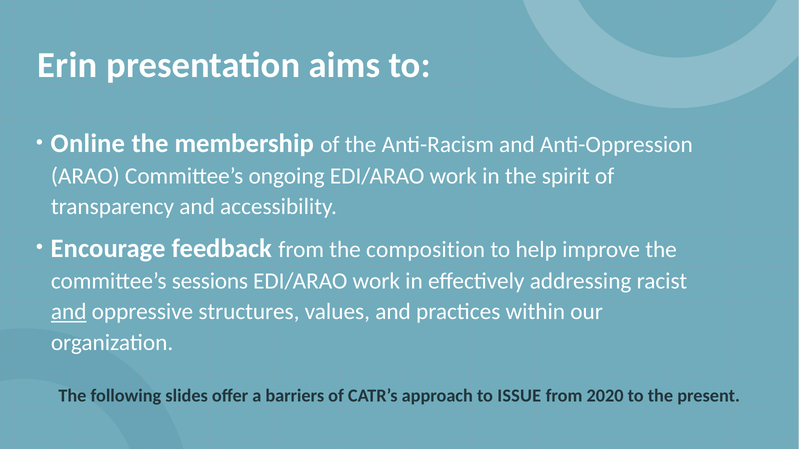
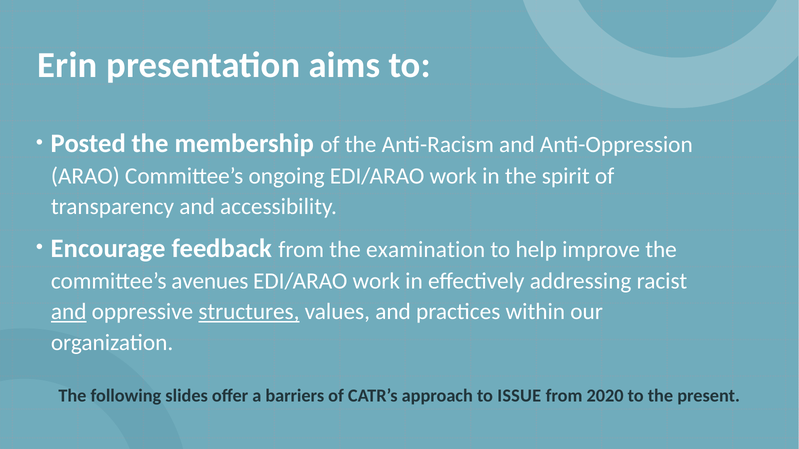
Online: Online -> Posted
composition: composition -> examination
sessions: sessions -> avenues
structures underline: none -> present
